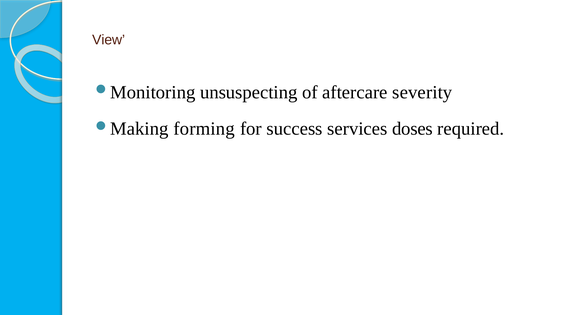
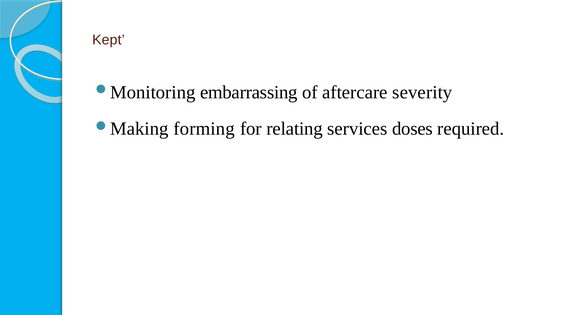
View: View -> Kept
unsuspecting: unsuspecting -> embarrassing
success: success -> relating
